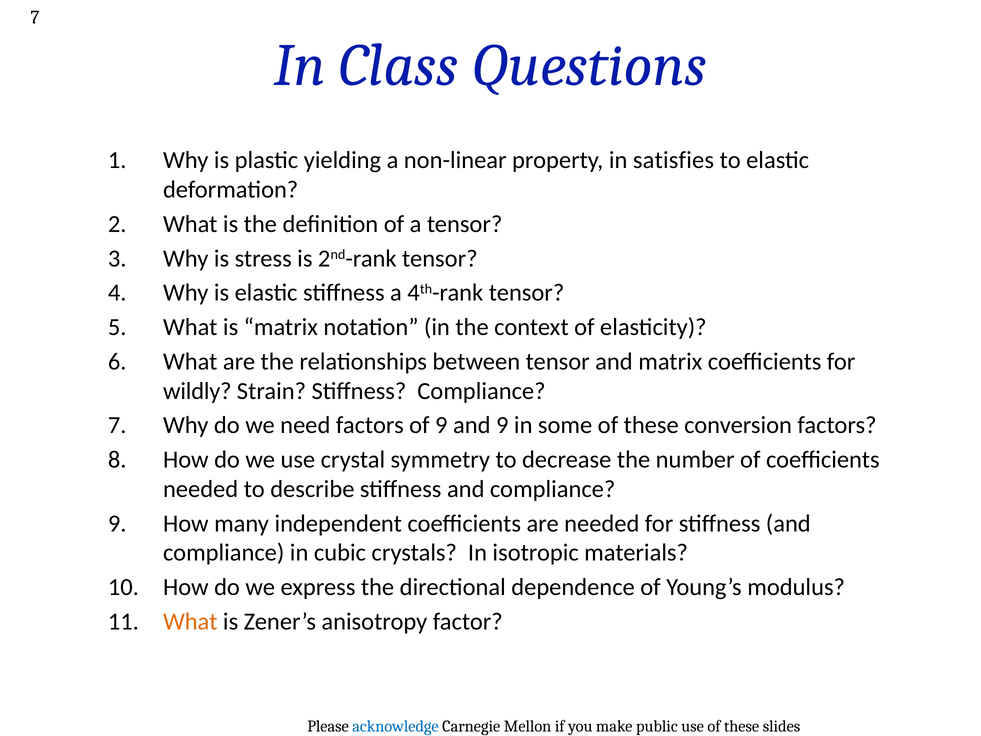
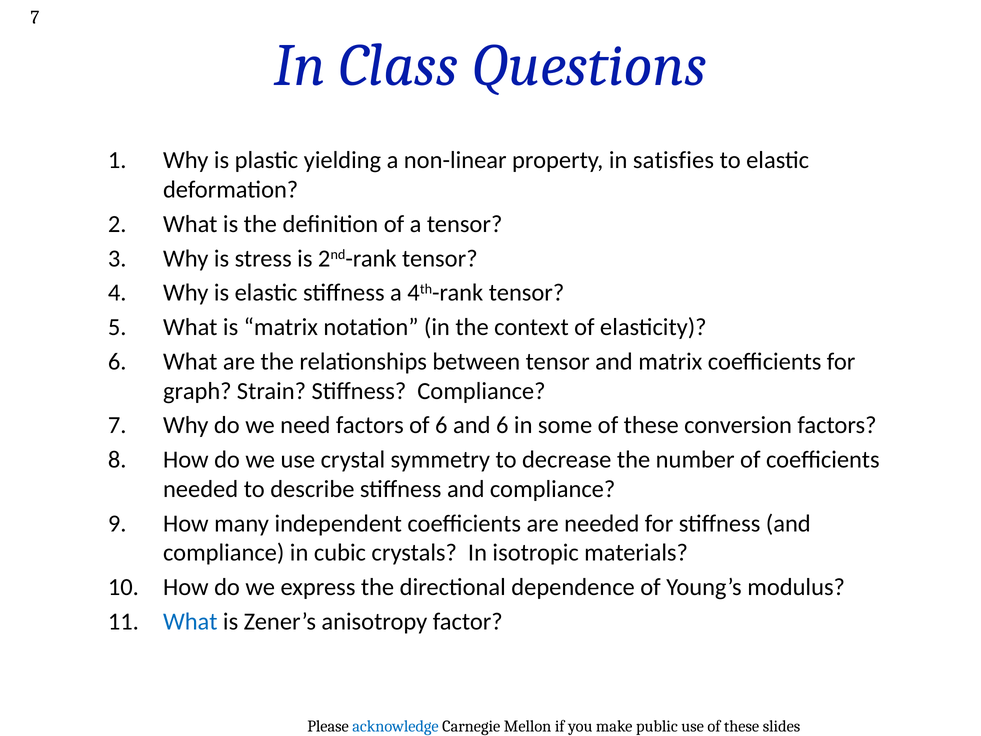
wildly: wildly -> graph
of 9: 9 -> 6
and 9: 9 -> 6
What at (190, 621) colour: orange -> blue
